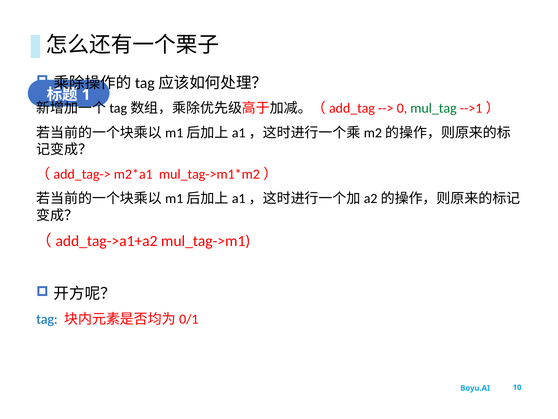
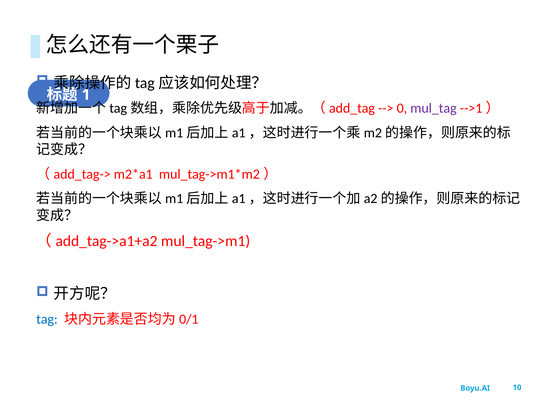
mul_tag colour: green -> purple
